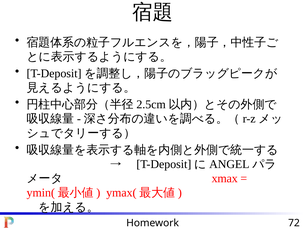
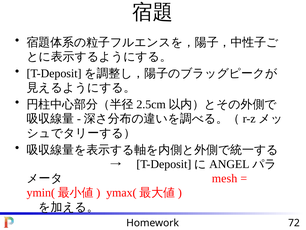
xmax: xmax -> mesh
